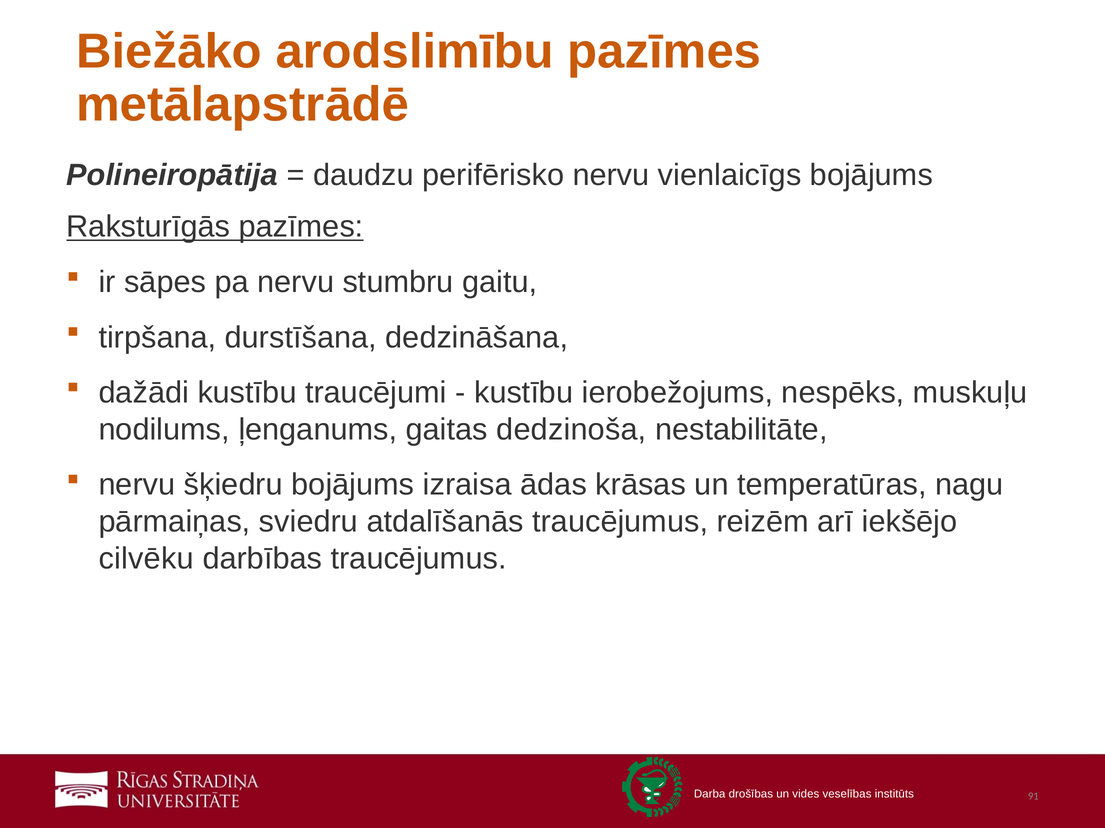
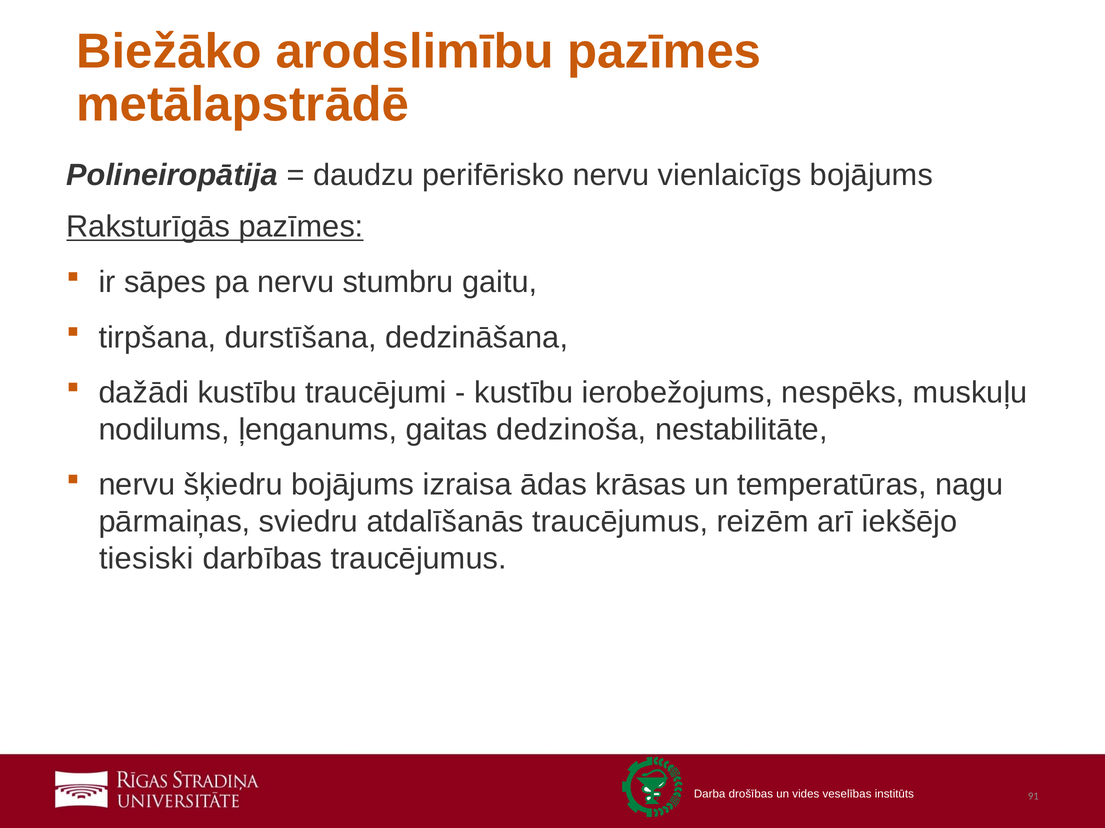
cilvēku: cilvēku -> tiesiski
